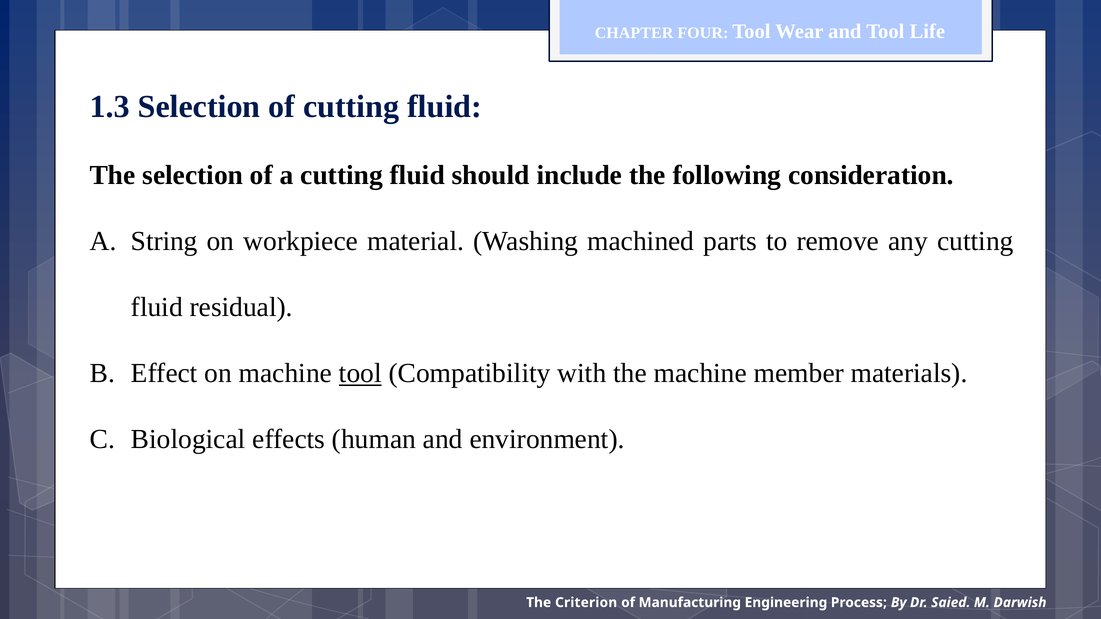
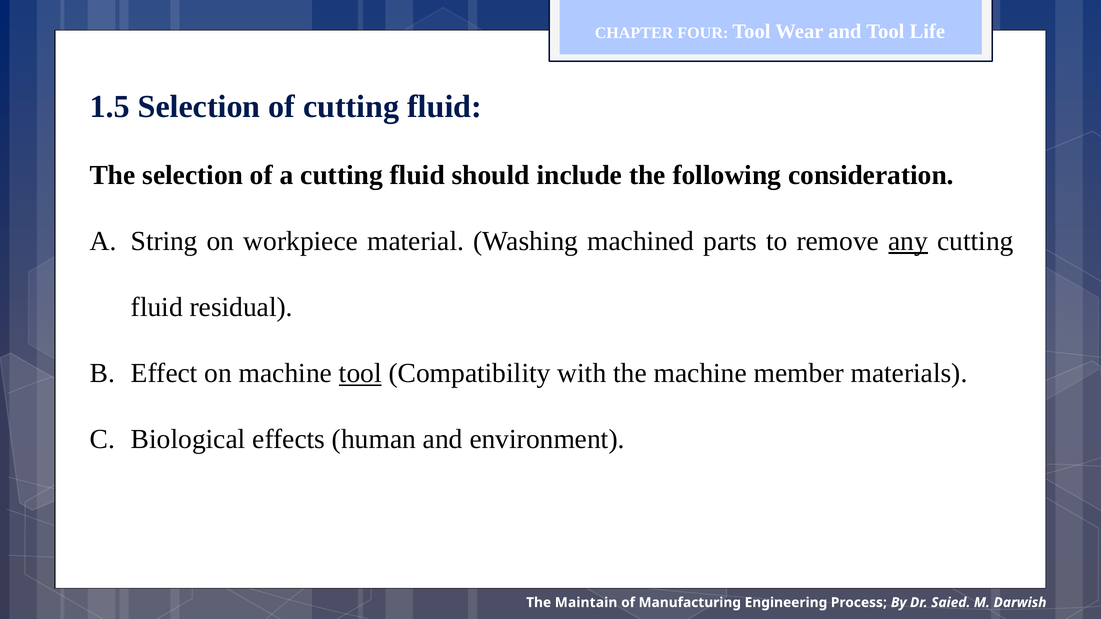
1.3: 1.3 -> 1.5
any underline: none -> present
Criterion: Criterion -> Maintain
